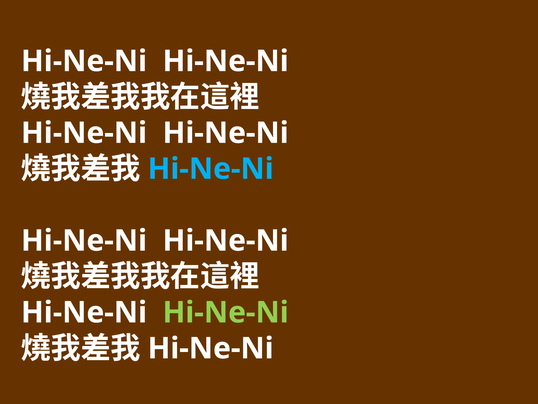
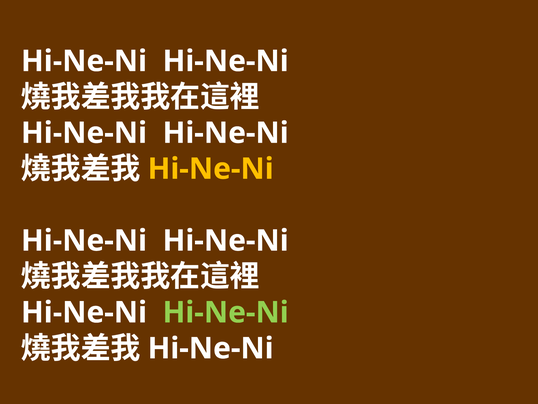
Hi-Ne-Ni at (211, 169) colour: light blue -> yellow
